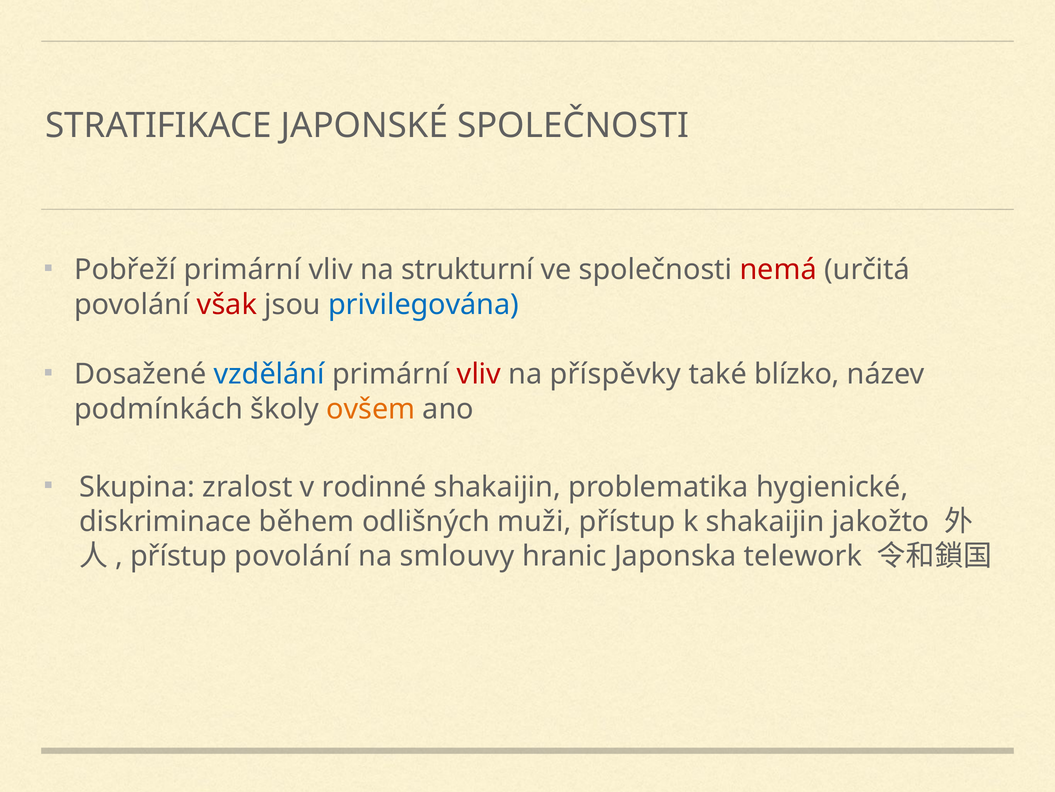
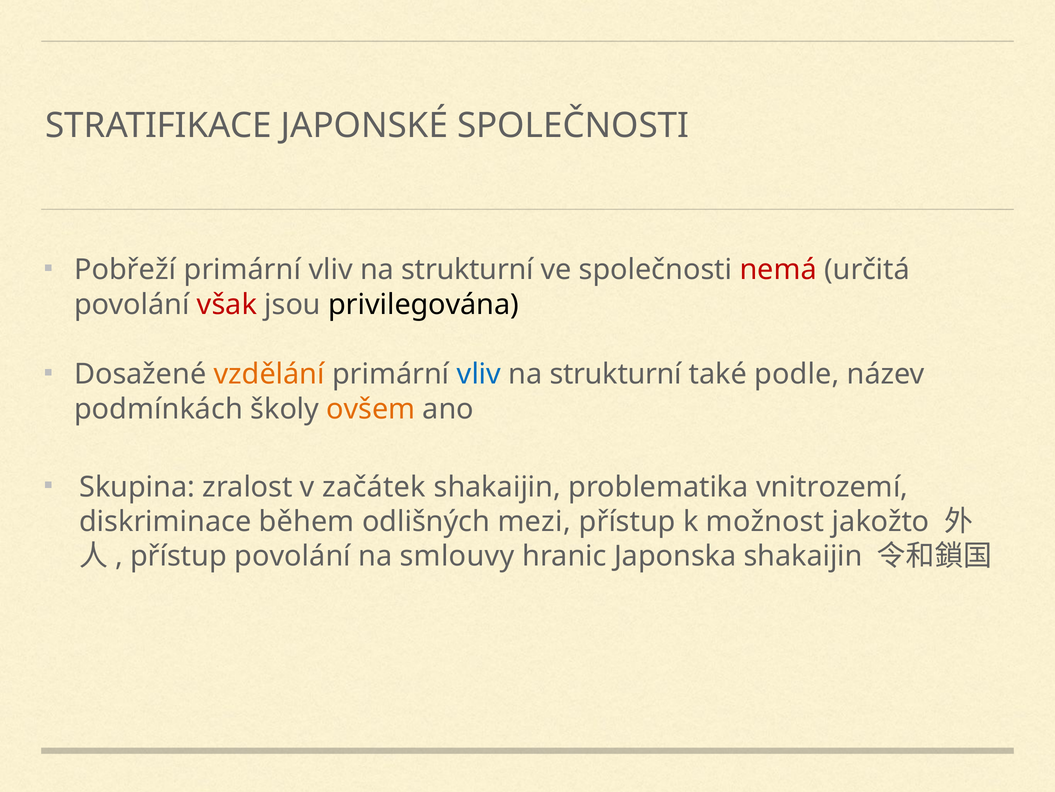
privilegována colour: blue -> black
vzdělání colour: blue -> orange
vliv at (479, 374) colour: red -> blue
příspěvky at (616, 374): příspěvky -> strukturní
blízko: blízko -> podle
rodinné: rodinné -> začátek
hygienické: hygienické -> vnitrozemí
muži: muži -> mezi
k shakaijin: shakaijin -> možnost
Japonska telework: telework -> shakaijin
